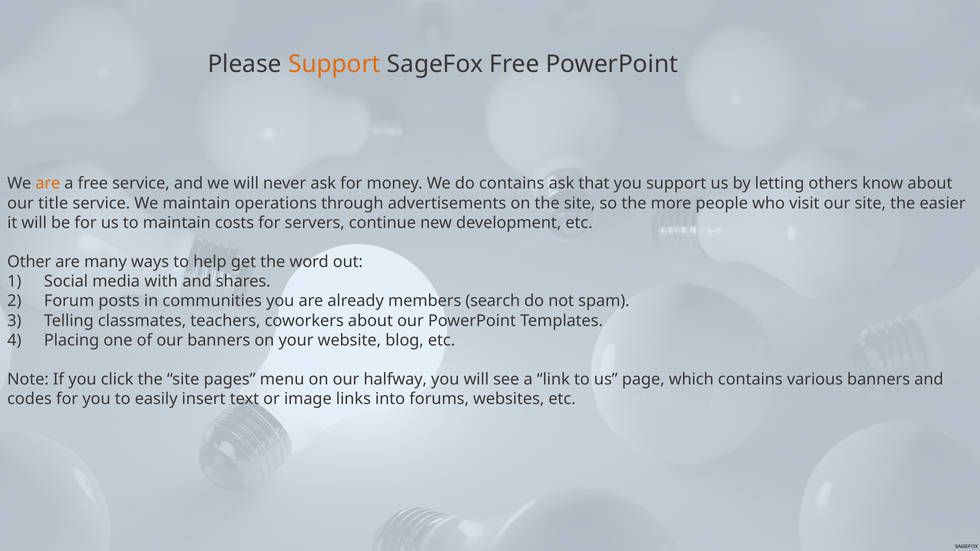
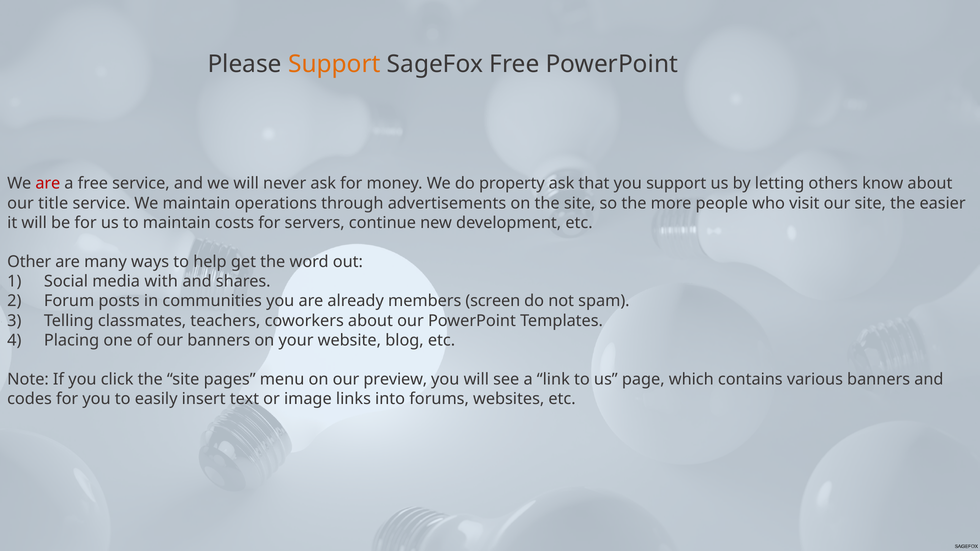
are at (48, 184) colour: orange -> red
do contains: contains -> property
search: search -> screen
halfway: halfway -> preview
